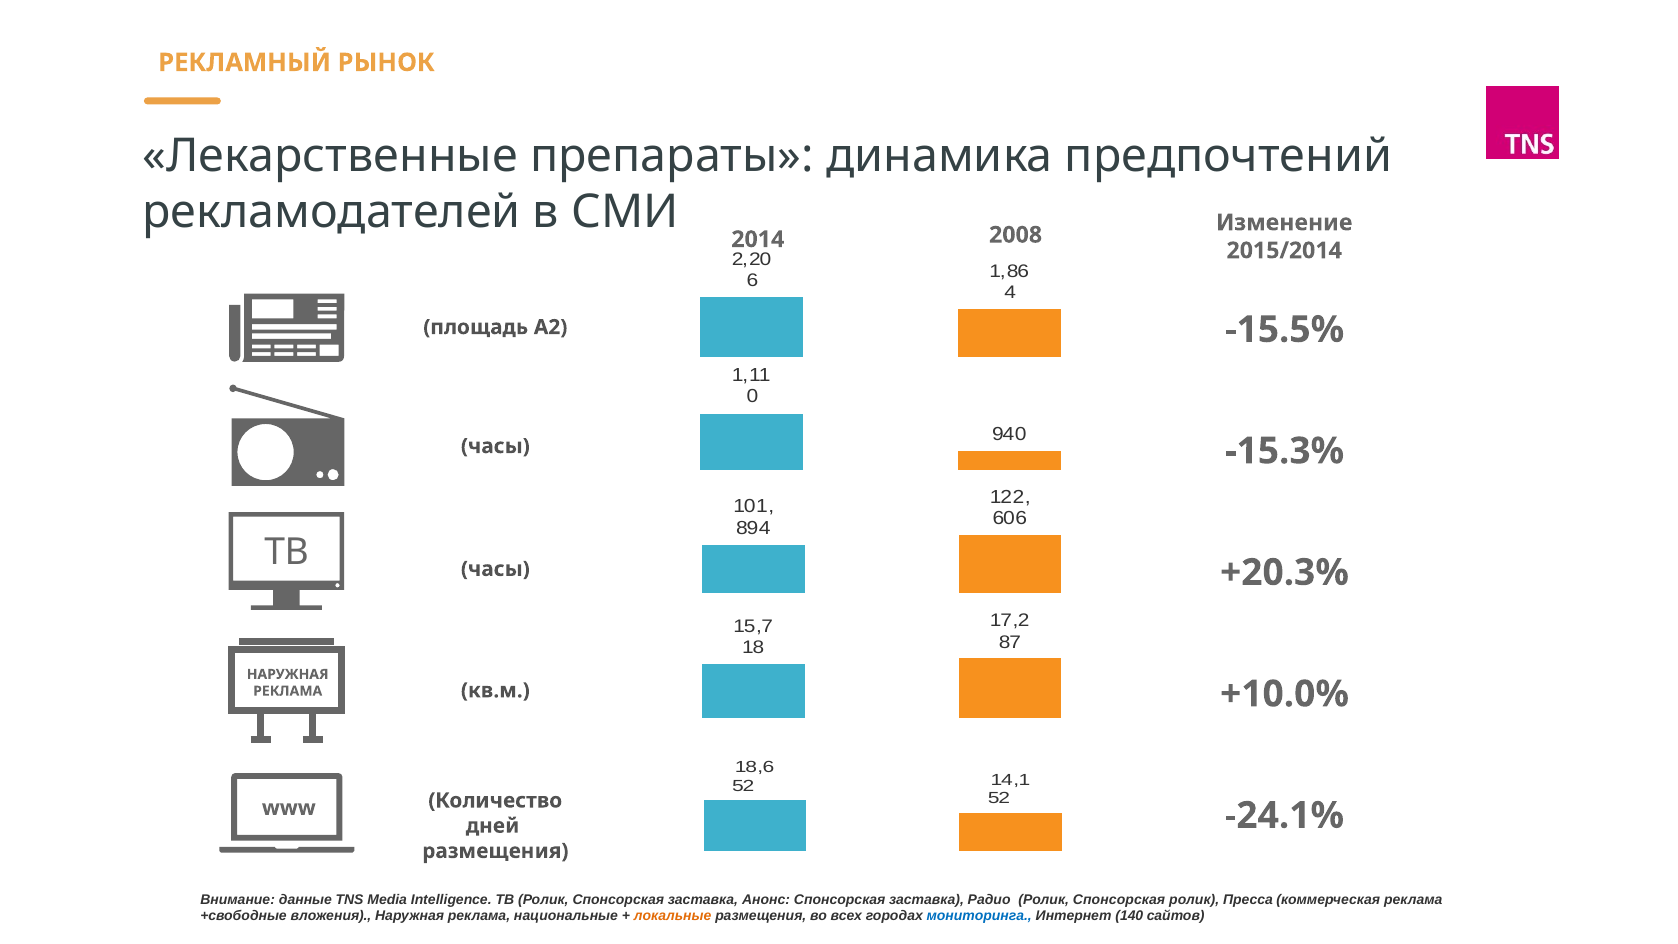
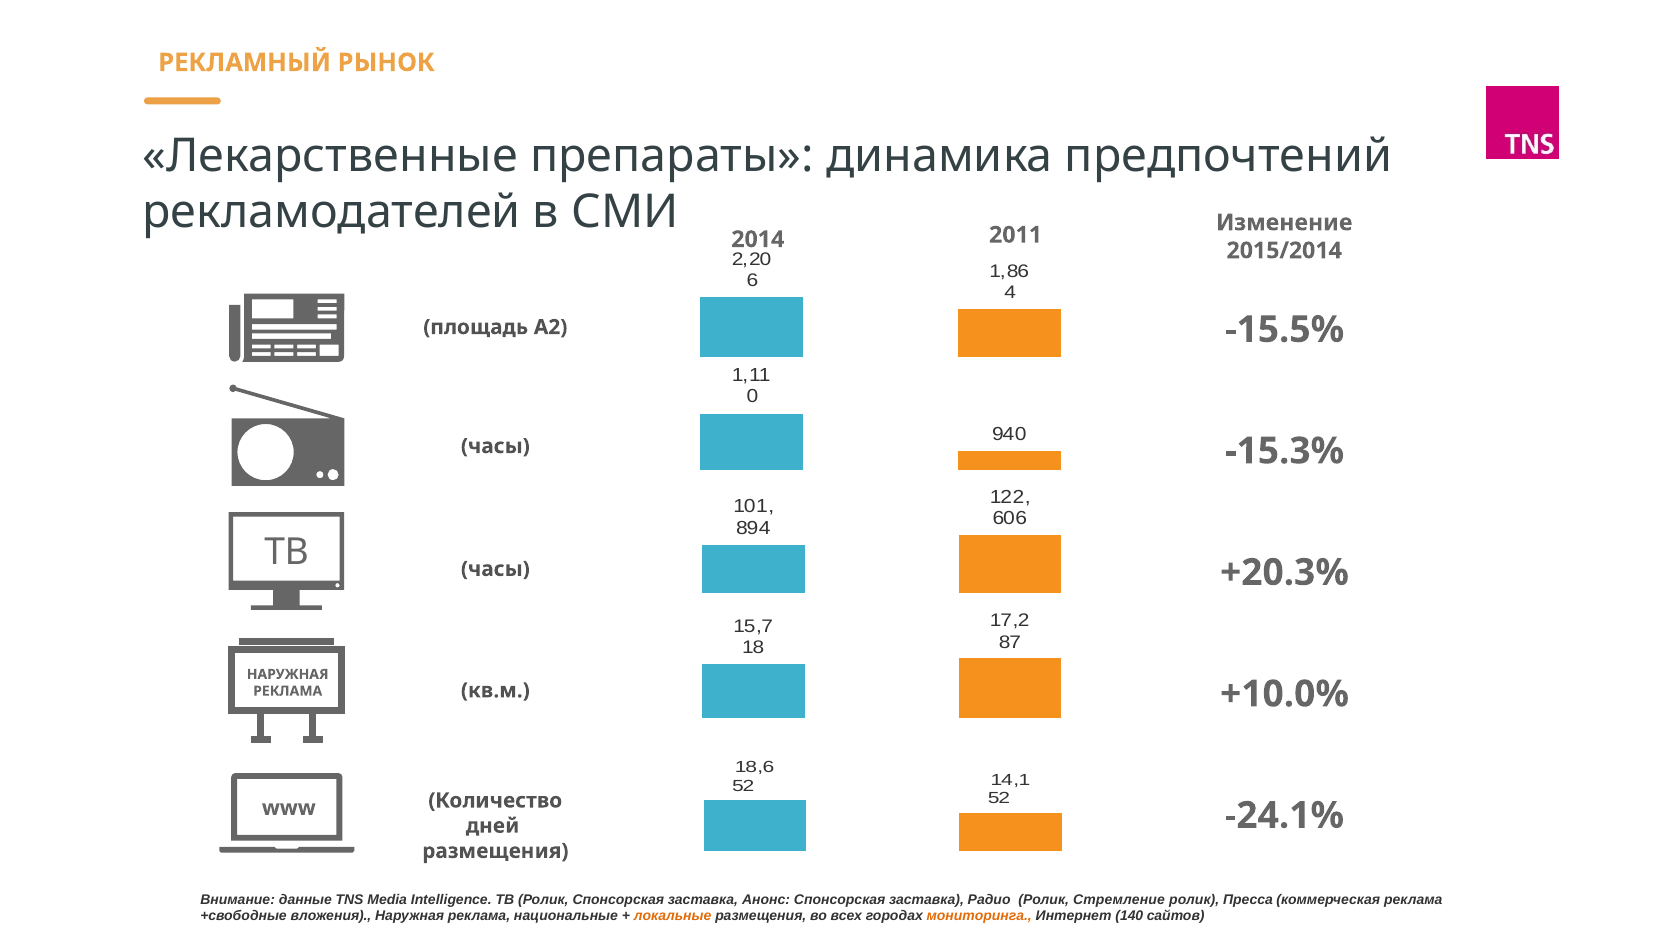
2008: 2008 -> 2011
Радио Ролик Спонсорская: Спонсорская -> Стремление
мониторинга colour: blue -> orange
